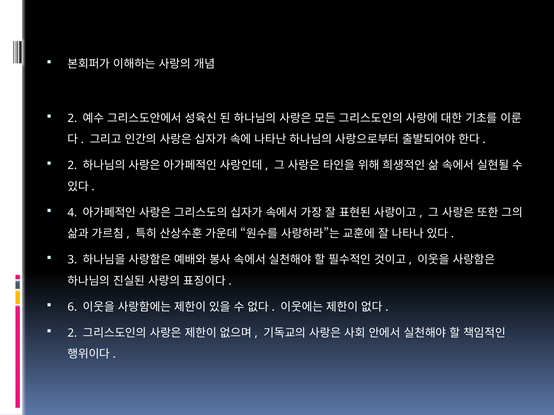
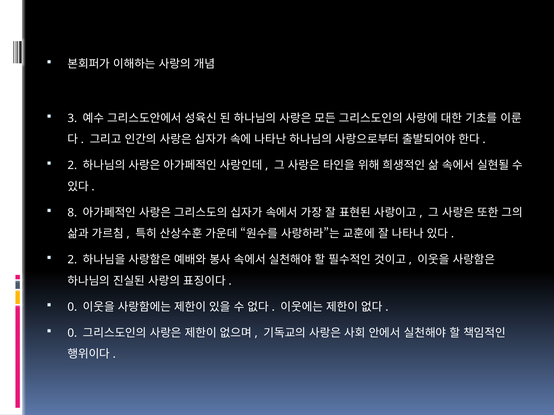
2 at (72, 119): 2 -> 3
4: 4 -> 8
3 at (72, 260): 3 -> 2
6 at (72, 307): 6 -> 0
2 at (72, 333): 2 -> 0
